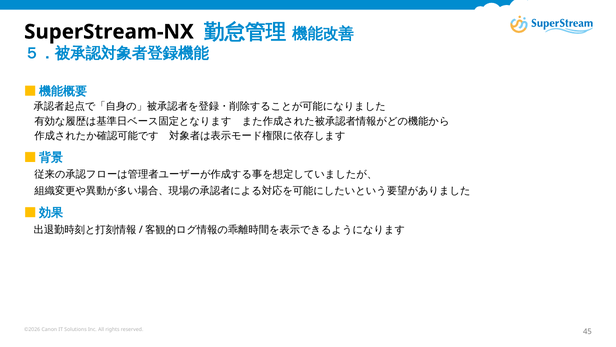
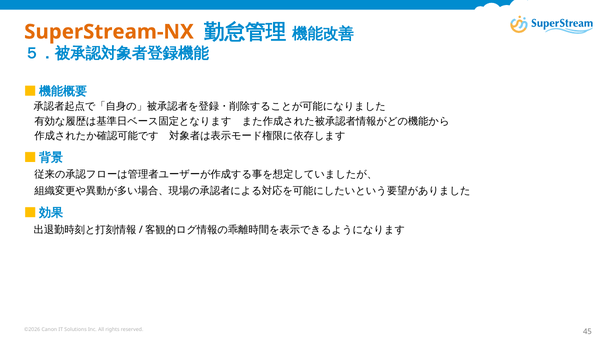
SuperStream-NX colour: black -> orange
